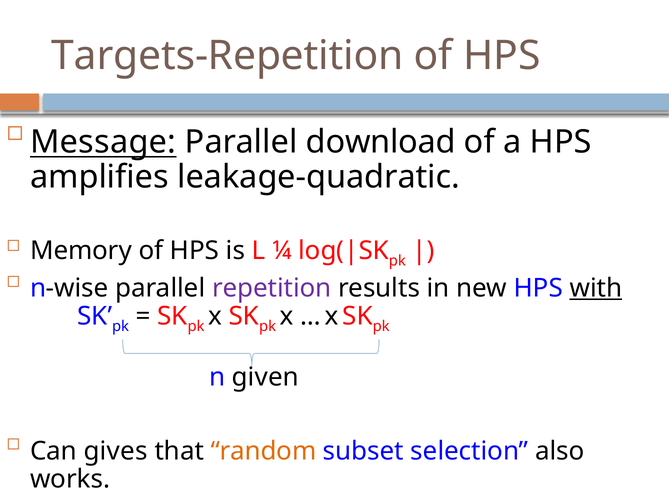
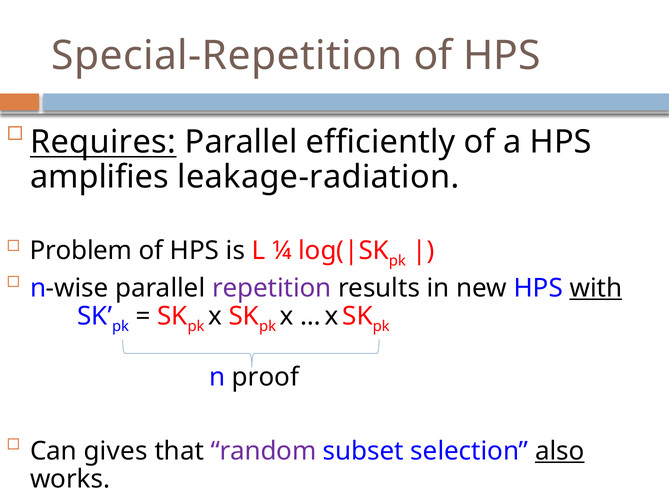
Targets-Repetition: Targets-Repetition -> Special-Repetition
Message: Message -> Requires
download: download -> efficiently
leakage-quadratic: leakage-quadratic -> leakage-radiation
Memory: Memory -> Problem
given: given -> proof
random colour: orange -> purple
also underline: none -> present
